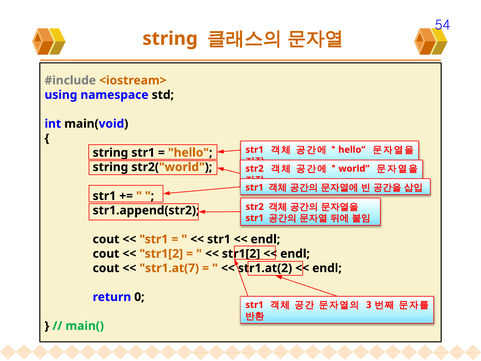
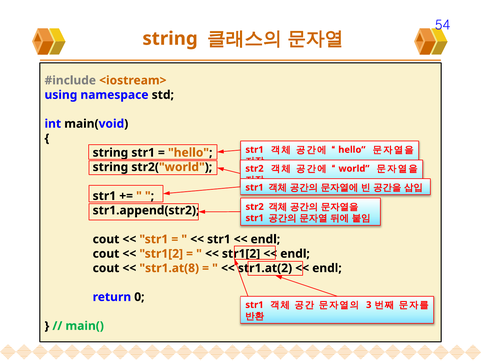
str1.at(7: str1.at(7 -> str1.at(8
